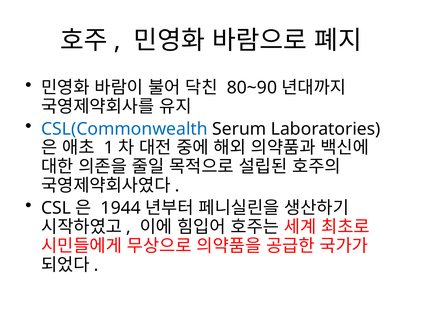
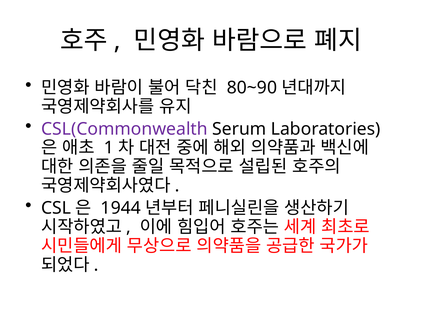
CSL(Commonwealth colour: blue -> purple
